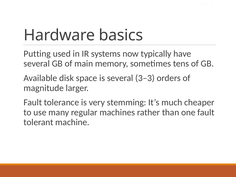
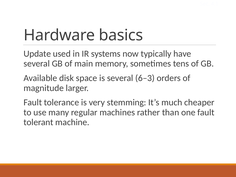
Putting: Putting -> Update
3–3: 3–3 -> 6–3
